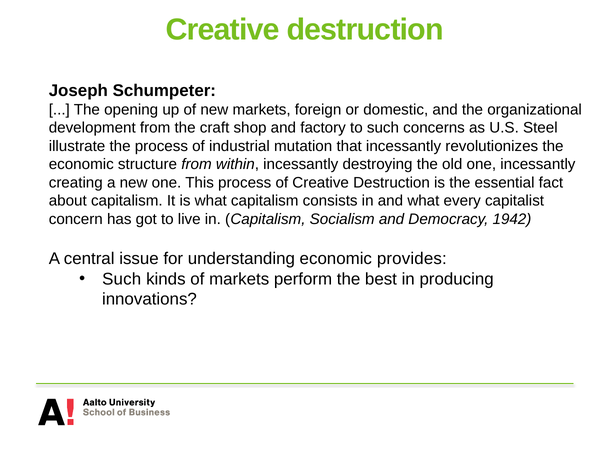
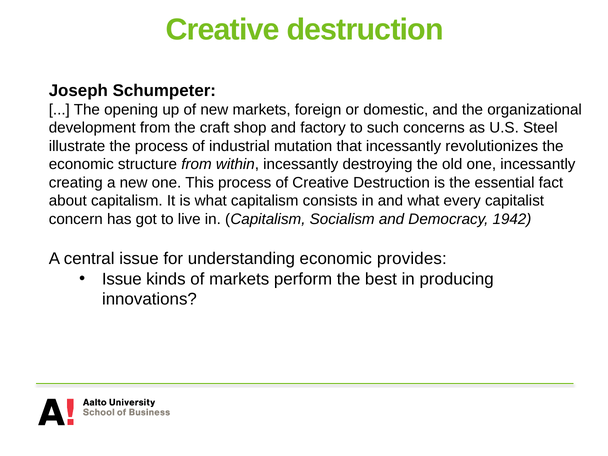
Such at (122, 279): Such -> Issue
